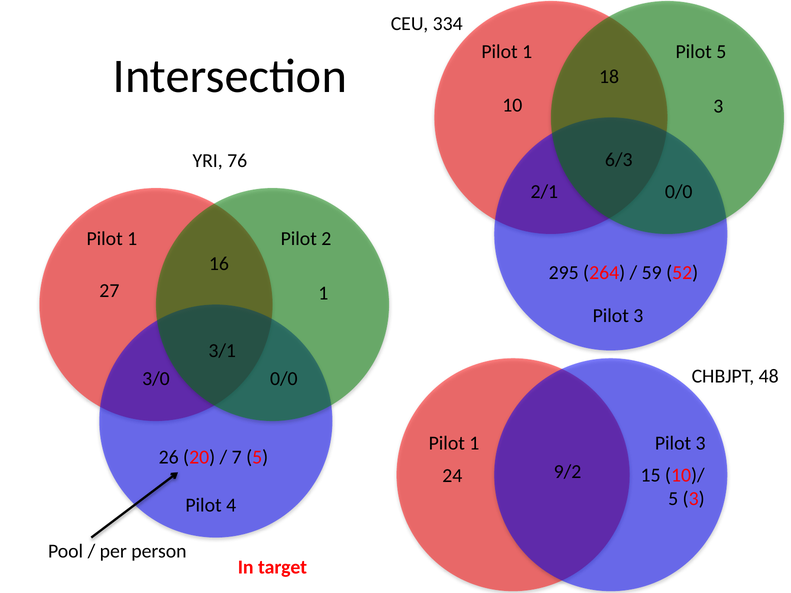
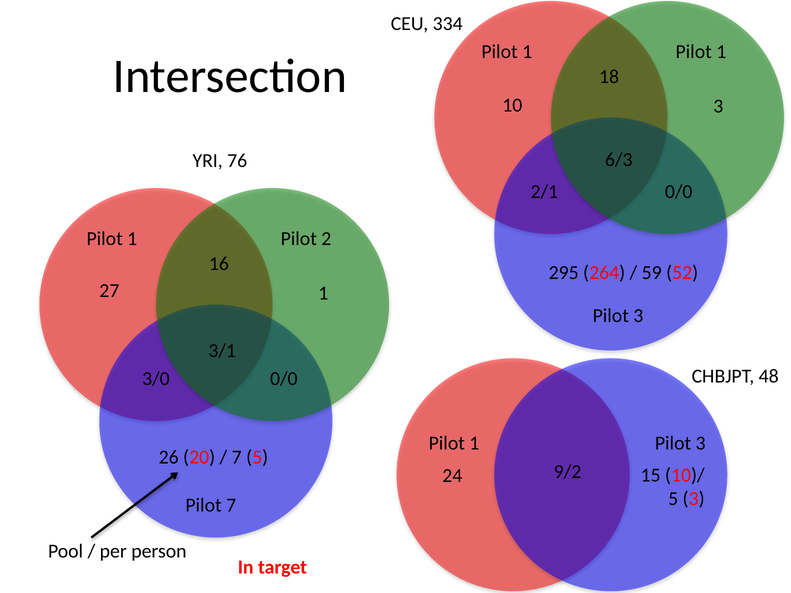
5 at (721, 52): 5 -> 1
Pilot 4: 4 -> 7
